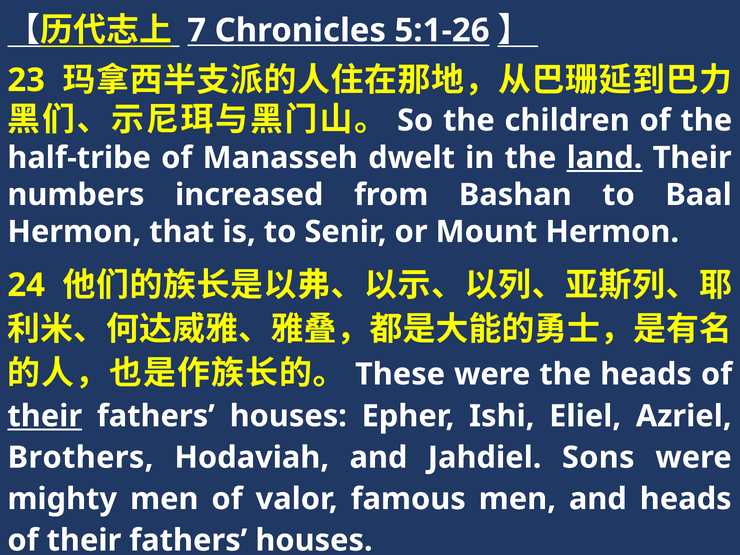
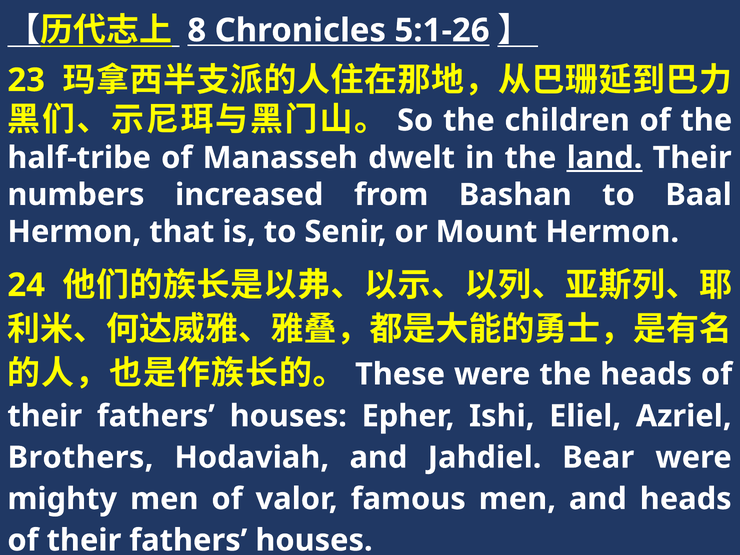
7: 7 -> 8
their at (45, 416) underline: present -> none
Sons: Sons -> Bear
